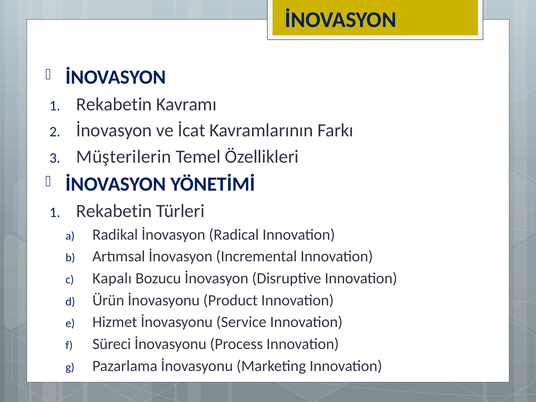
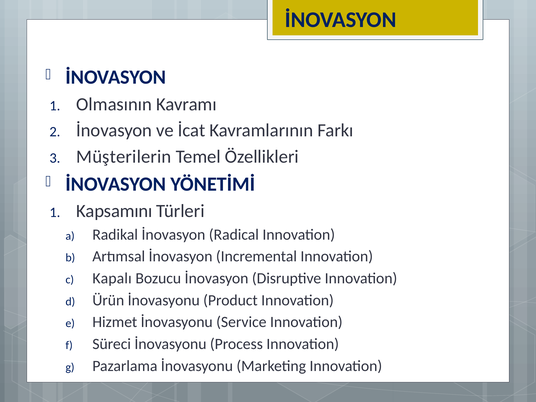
Rekabetin at (114, 104): Rekabetin -> Olmasının
Rekabetin at (114, 211): Rekabetin -> Kapsamını
